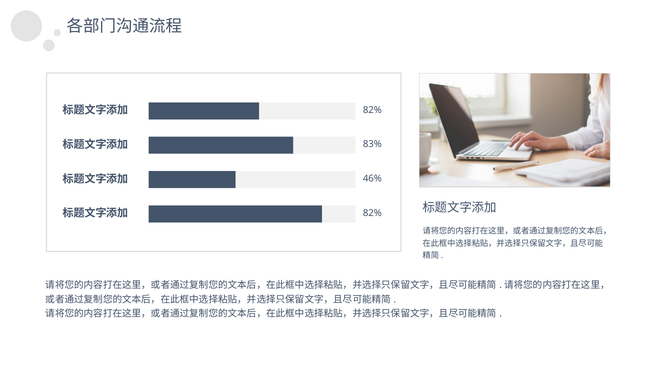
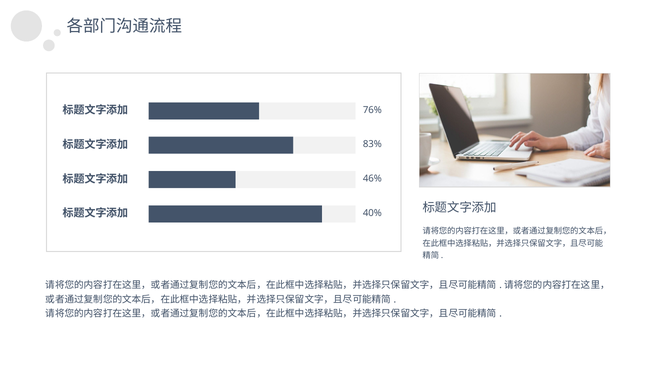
82% at (372, 110): 82% -> 76%
82% at (372, 213): 82% -> 40%
